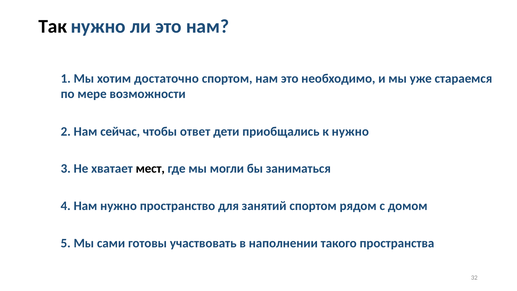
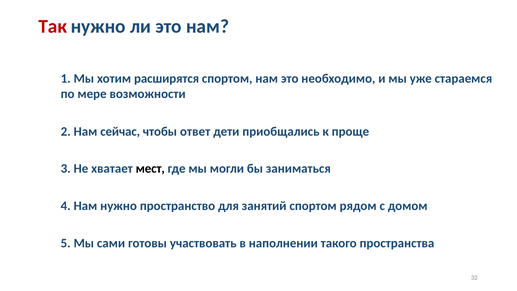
Так colour: black -> red
достаточно: достаточно -> расширятся
к нужно: нужно -> проще
